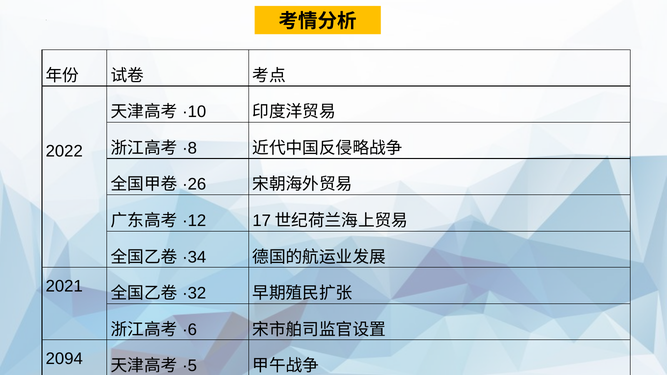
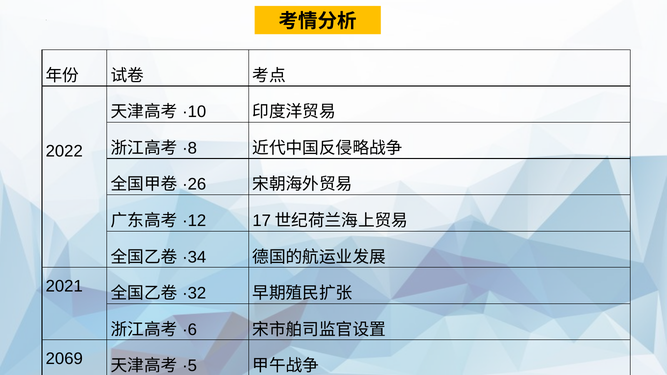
2094: 2094 -> 2069
